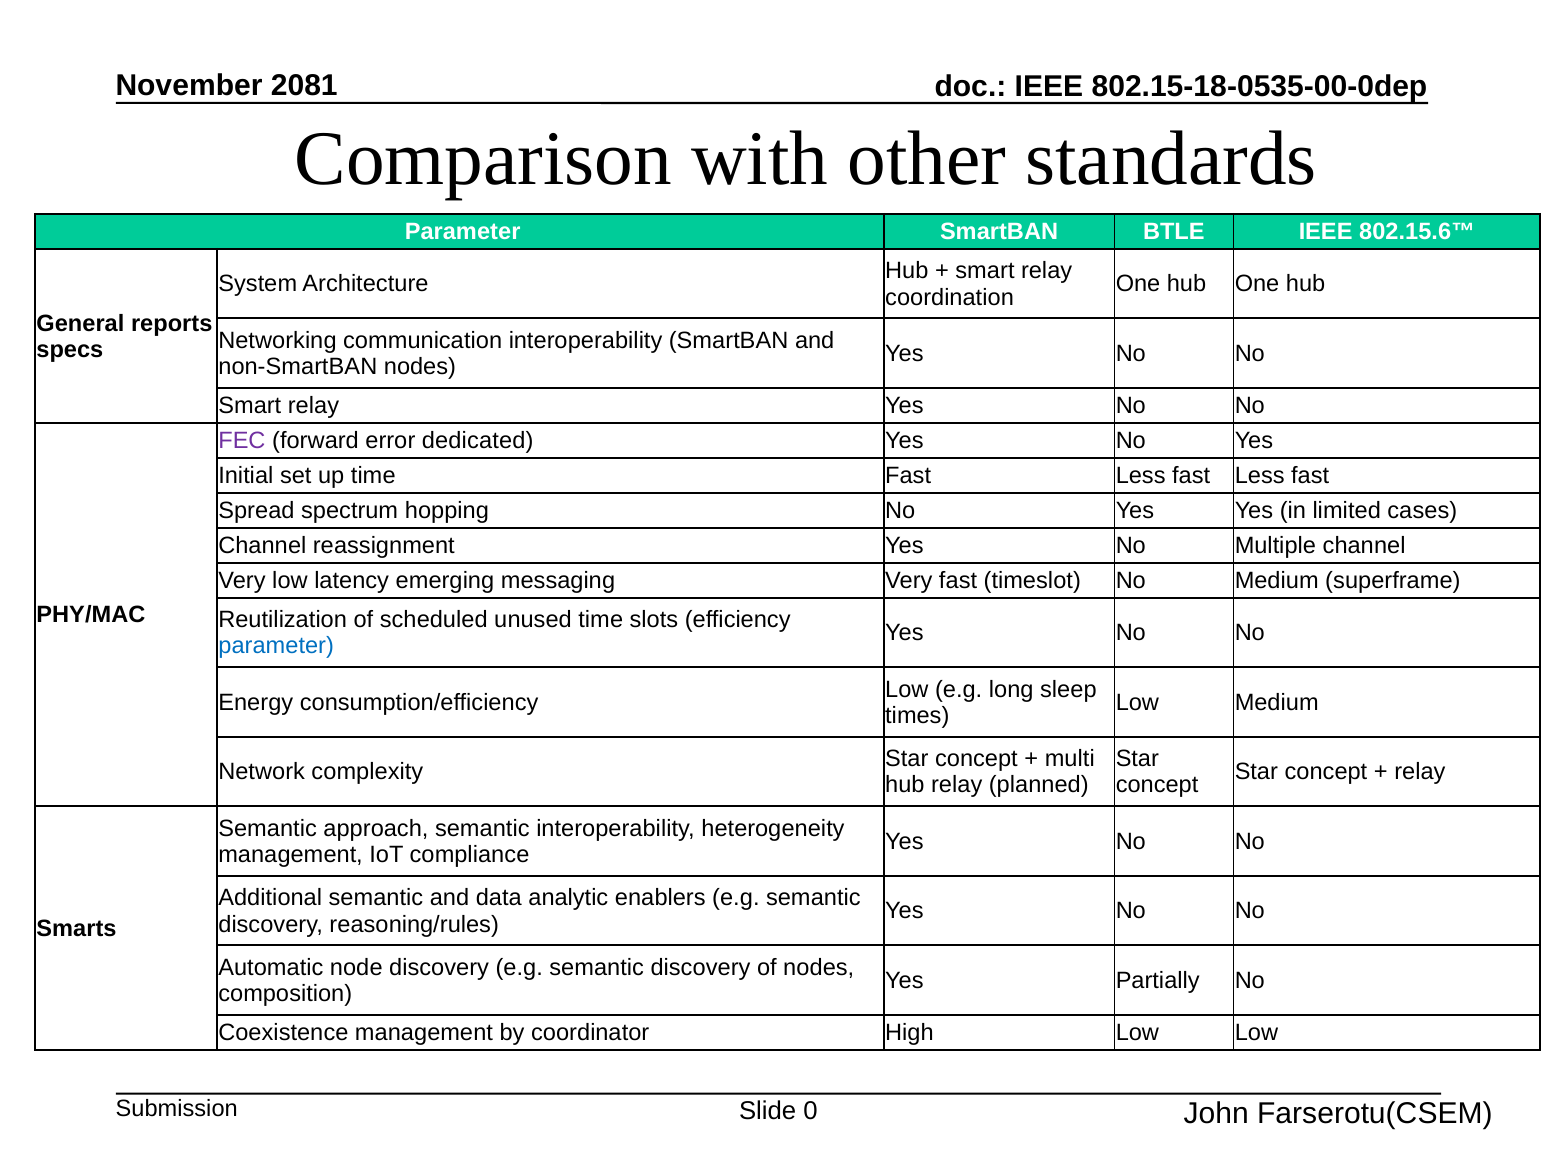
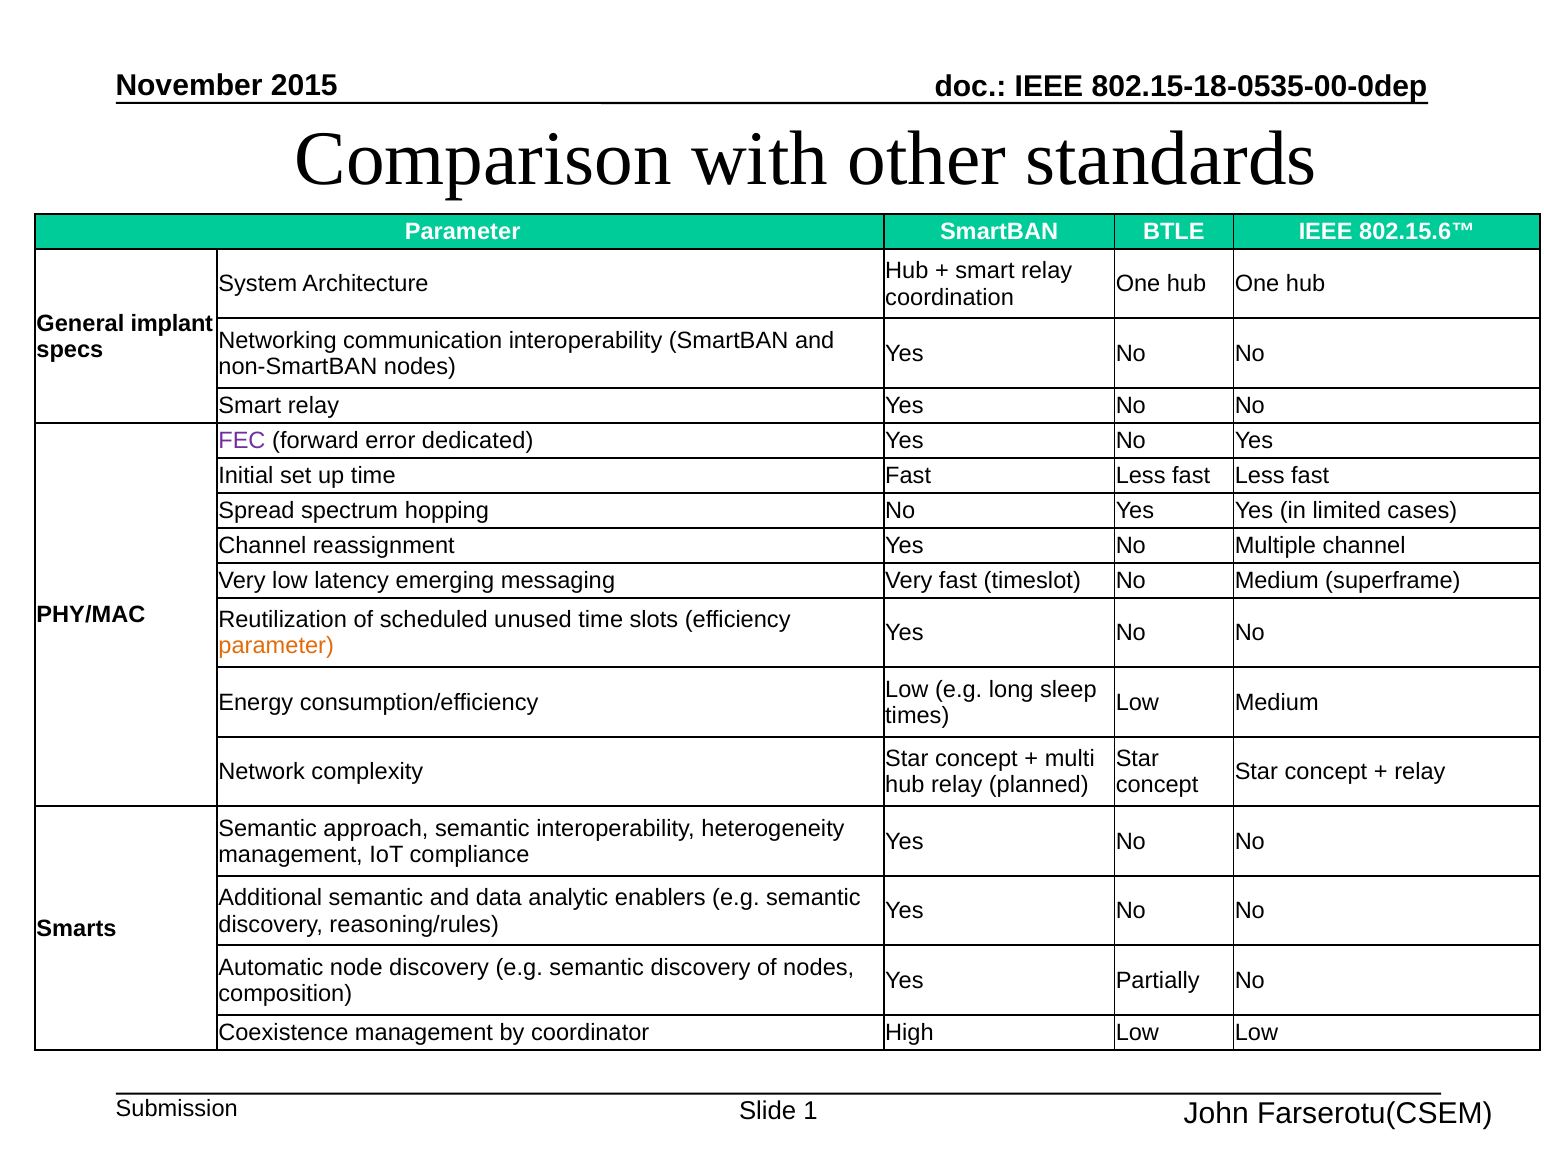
2081: 2081 -> 2015
reports: reports -> implant
parameter at (276, 646) colour: blue -> orange
0: 0 -> 1
